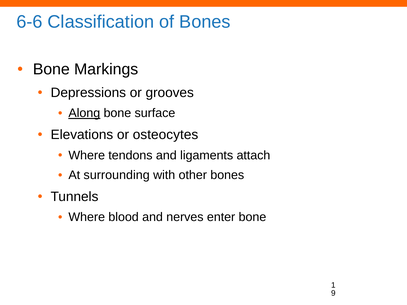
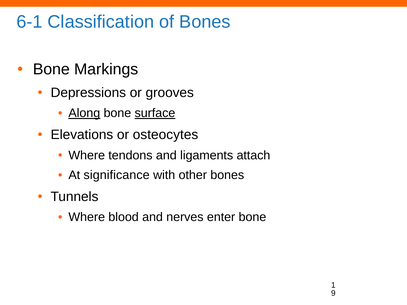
6-6: 6-6 -> 6-1
surface underline: none -> present
surrounding: surrounding -> significance
